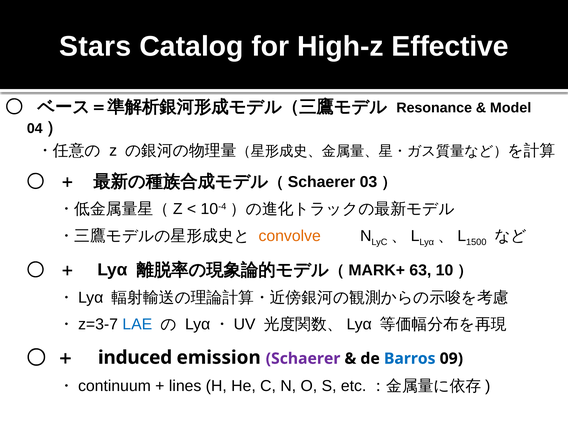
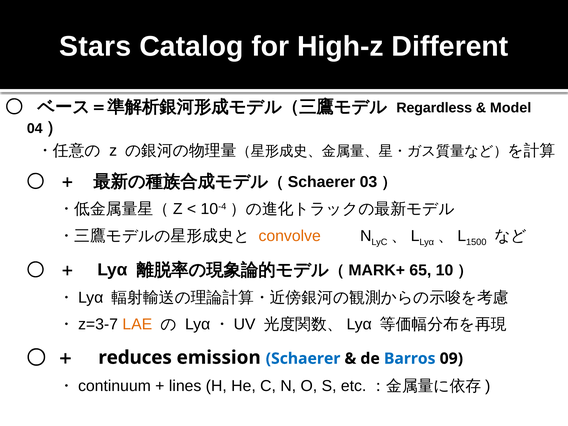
Effective: Effective -> Different
Resonance: Resonance -> Regardless
63: 63 -> 65
LAE colour: blue -> orange
induced: induced -> reduces
Schaerer colour: purple -> blue
